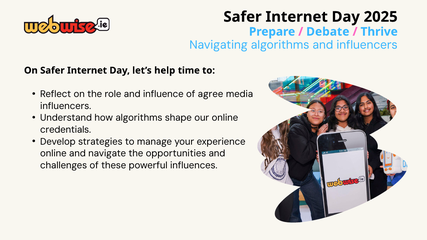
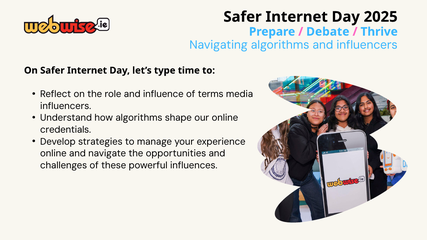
help: help -> type
agree: agree -> terms
